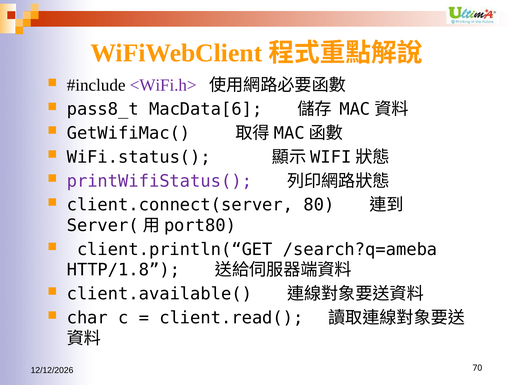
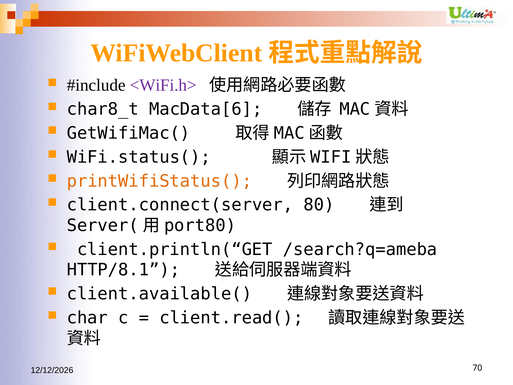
pass8_t: pass8_t -> char8_t
printWifiStatus( colour: purple -> orange
HTTP/1.8: HTTP/1.8 -> HTTP/8.1
